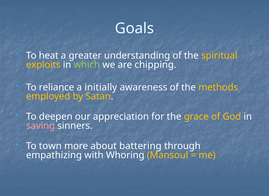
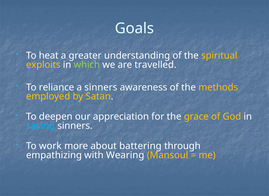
chipping: chipping -> travelled
a initially: initially -> sinners
saving colour: pink -> light blue
town: town -> work
Whoring: Whoring -> Wearing
